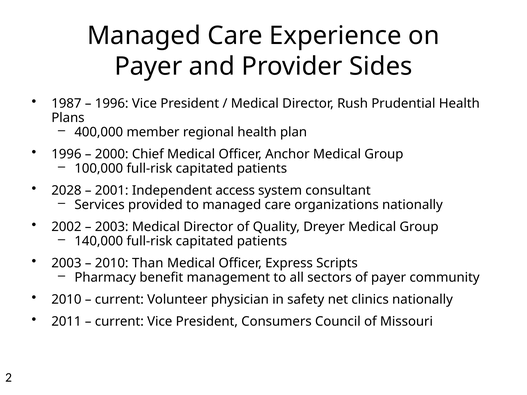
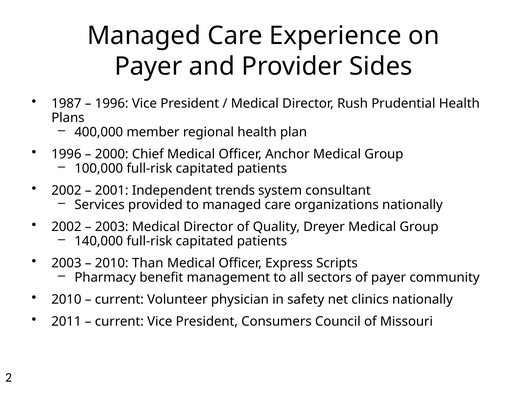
2028 at (66, 191): 2028 -> 2002
access: access -> trends
